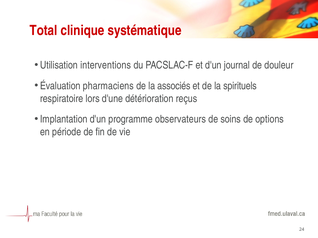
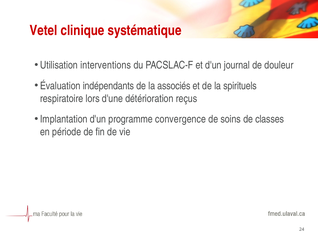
Total: Total -> Vetel
pharmaciens: pharmaciens -> indépendants
observateurs: observateurs -> convergence
options: options -> classes
